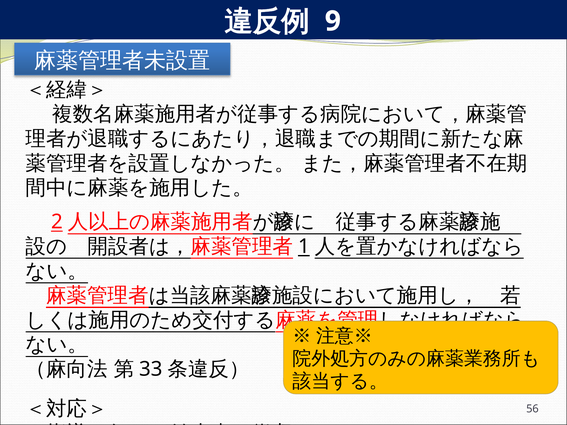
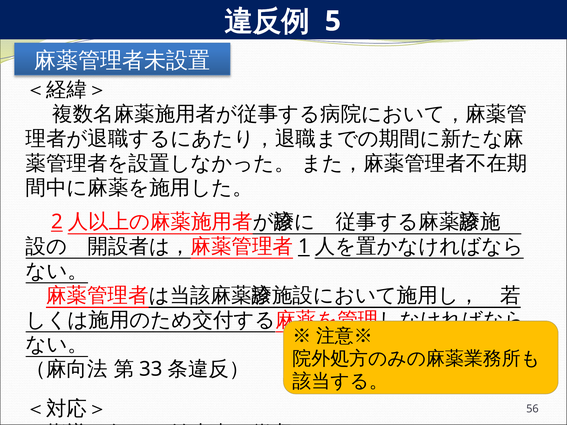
9: 9 -> 5
